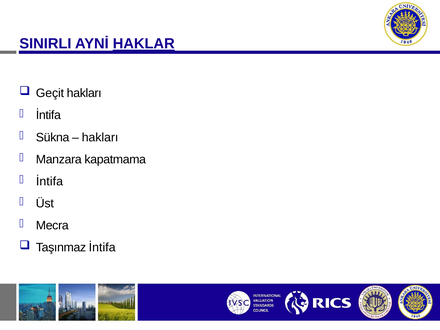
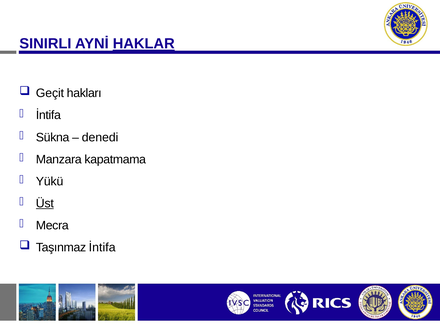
hakları at (100, 137): hakları -> denedi
İntifa at (50, 181): İntifa -> Yükü
Üst underline: none -> present
